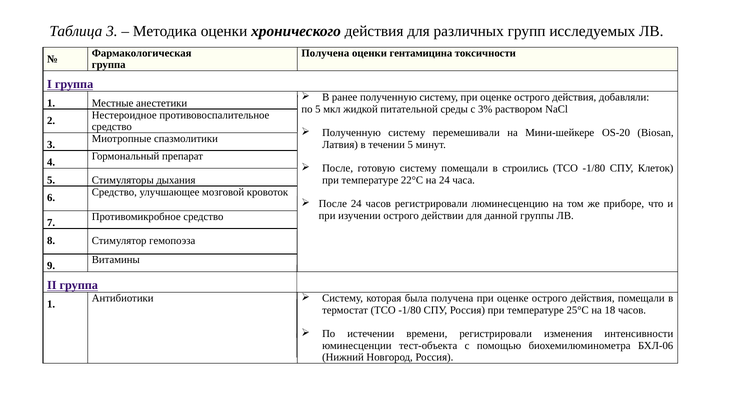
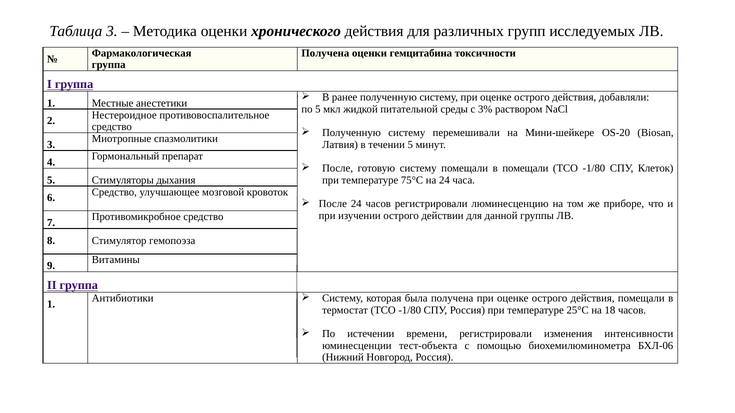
гентамицина: гентамицина -> гемцитабина
в строились: строились -> помещали
22°С: 22°С -> 75°С
